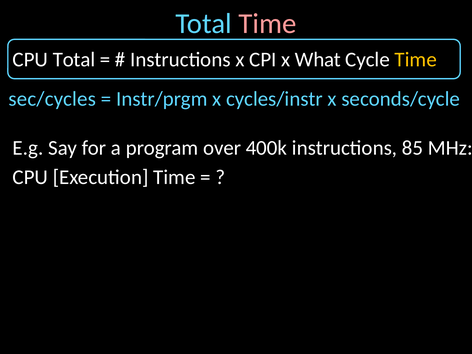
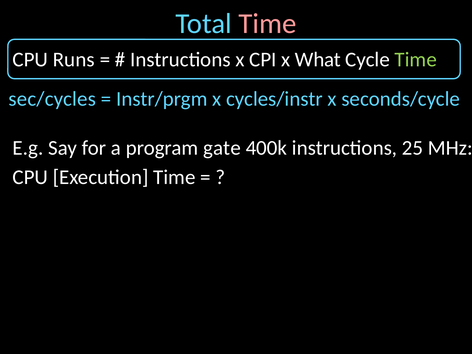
CPU Total: Total -> Runs
Time at (416, 60) colour: yellow -> light green
over: over -> gate
85: 85 -> 25
